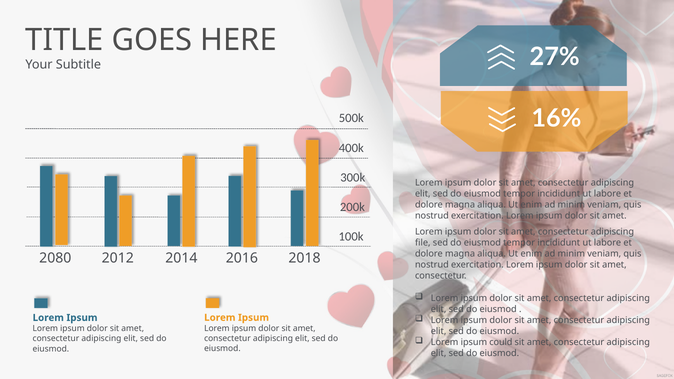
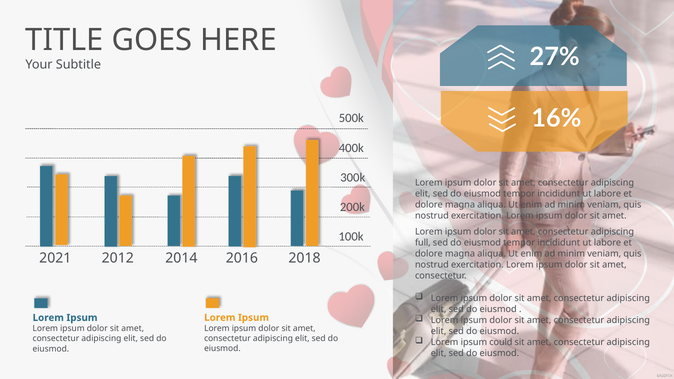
file: file -> full
2080: 2080 -> 2021
